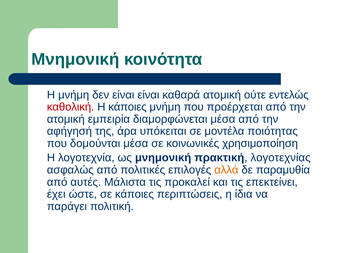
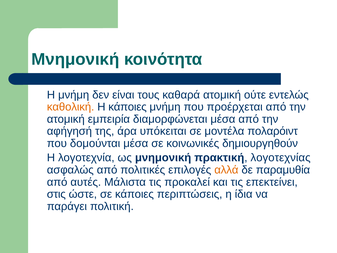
είναι είναι: είναι -> τους
καθολική colour: red -> orange
ποιότητας: ποιότητας -> πολαρόιντ
χρησιμοποίηση: χρησιμοποίηση -> δημιουργηθούν
έχει: έχει -> στις
